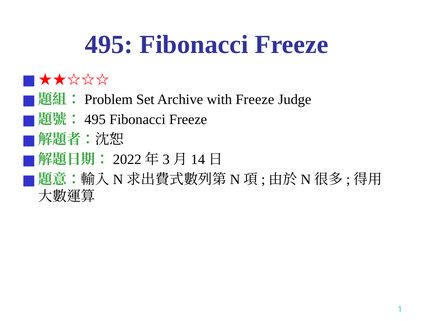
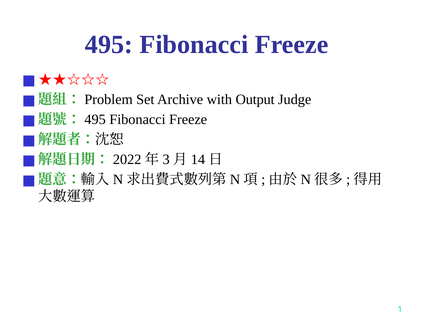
with Freeze: Freeze -> Output
